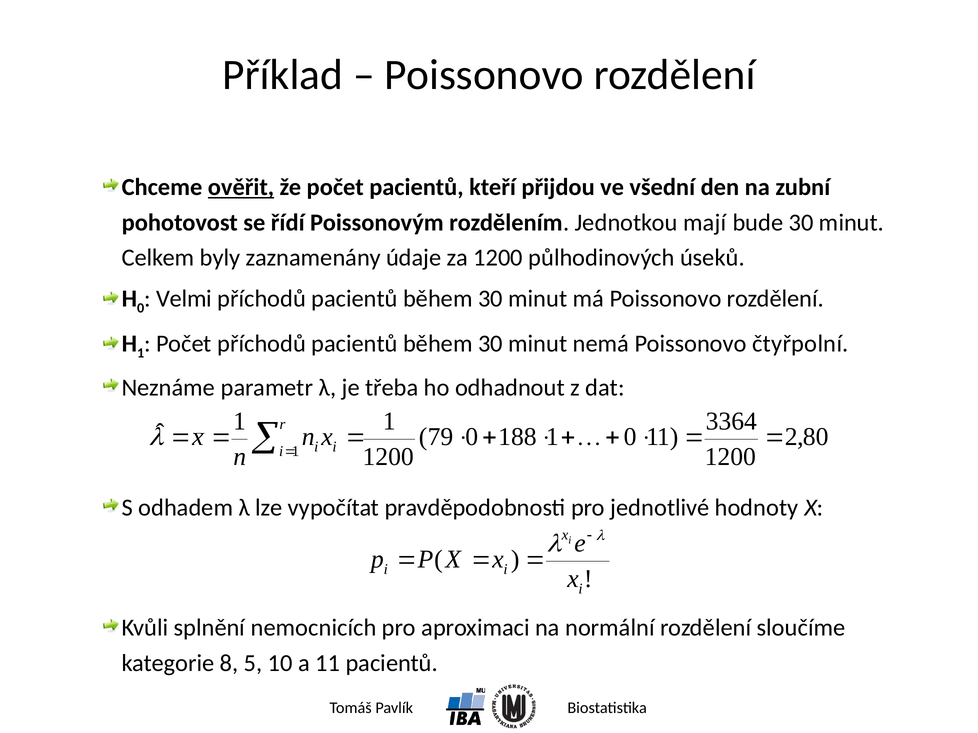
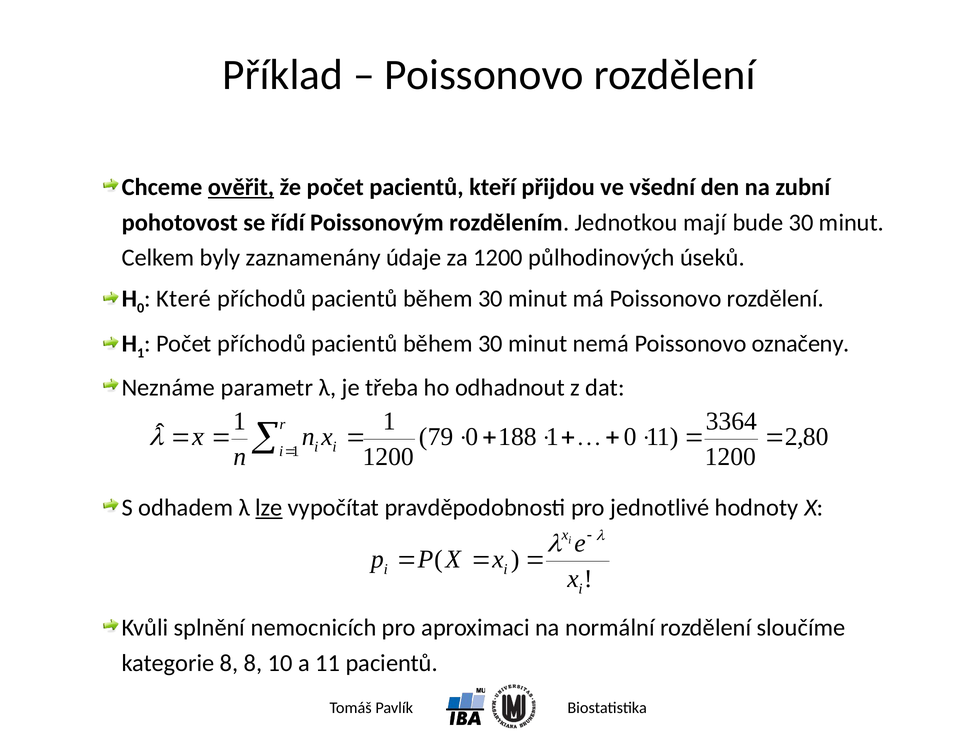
Velmi: Velmi -> Které
čtyřpolní: čtyřpolní -> označeny
lze underline: none -> present
8 5: 5 -> 8
